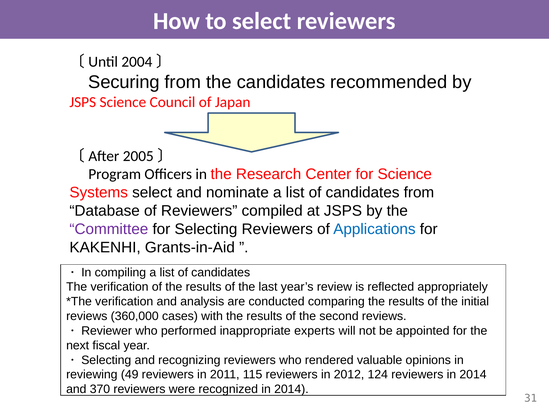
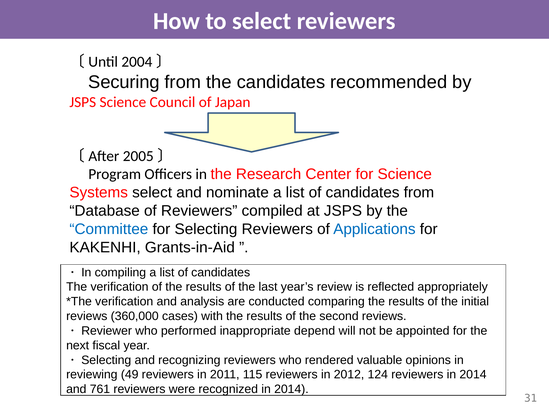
Committee colour: purple -> blue
experts: experts -> depend
370: 370 -> 761
